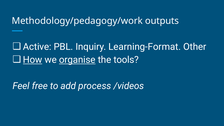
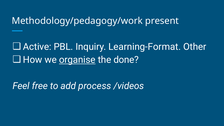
outputs: outputs -> present
How underline: present -> none
tools: tools -> done
